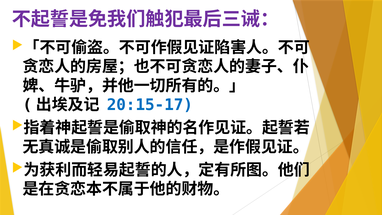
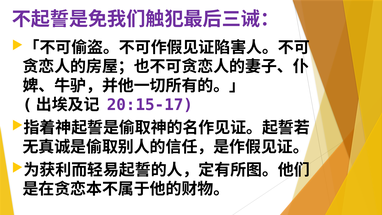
20:15-17 colour: blue -> purple
